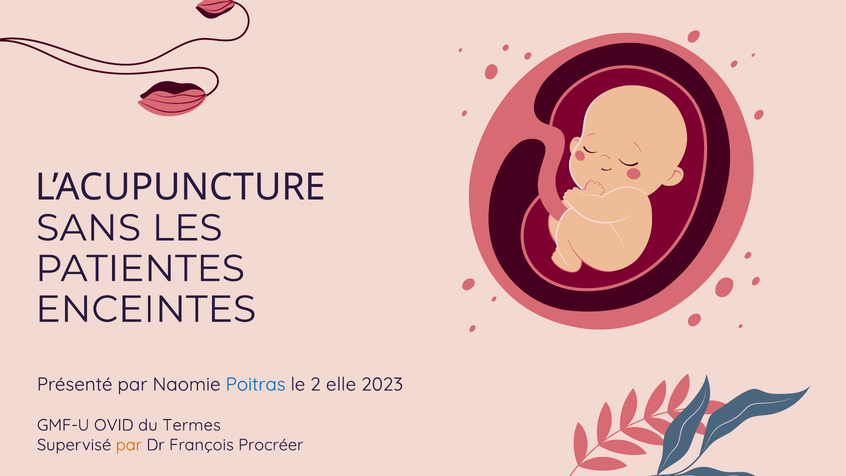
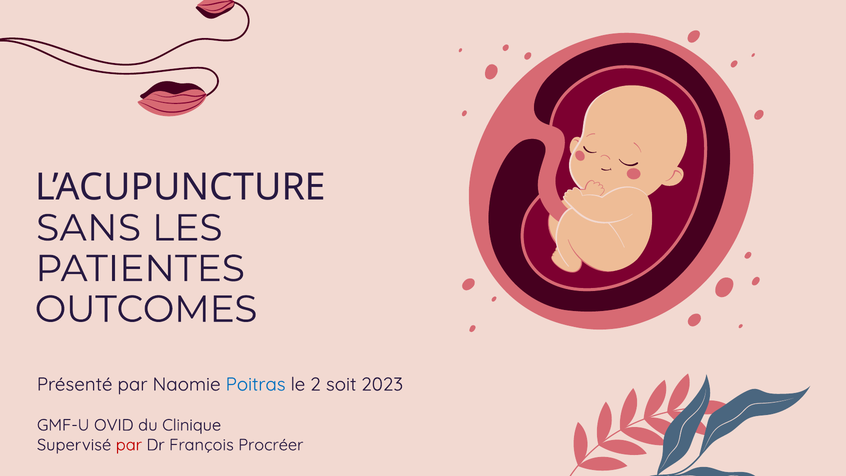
ENCEINTES: ENCEINTES -> OUTCOMES
elle: elle -> soit
Termes: Termes -> Clinique
par at (129, 445) colour: orange -> red
